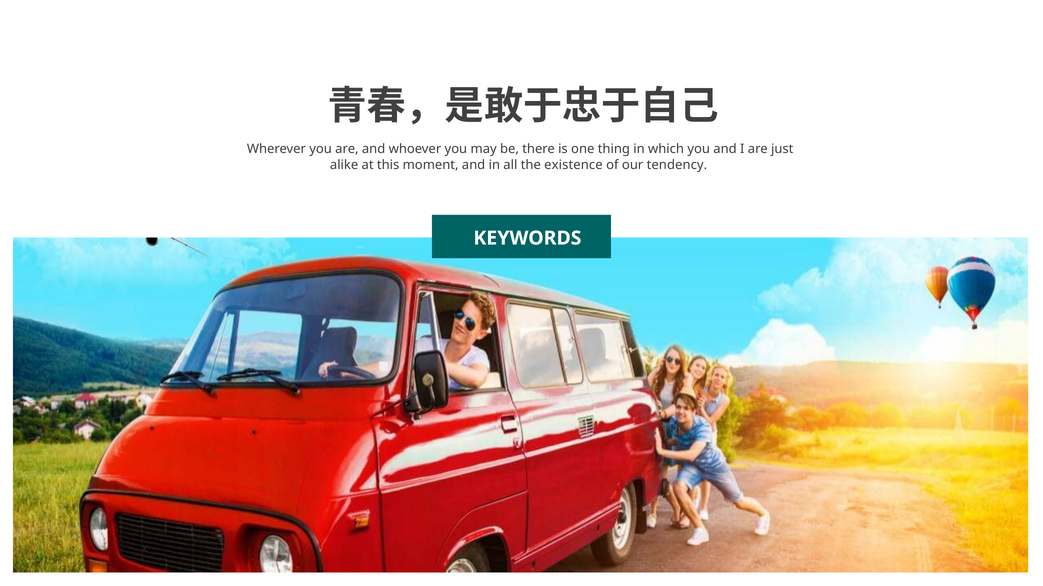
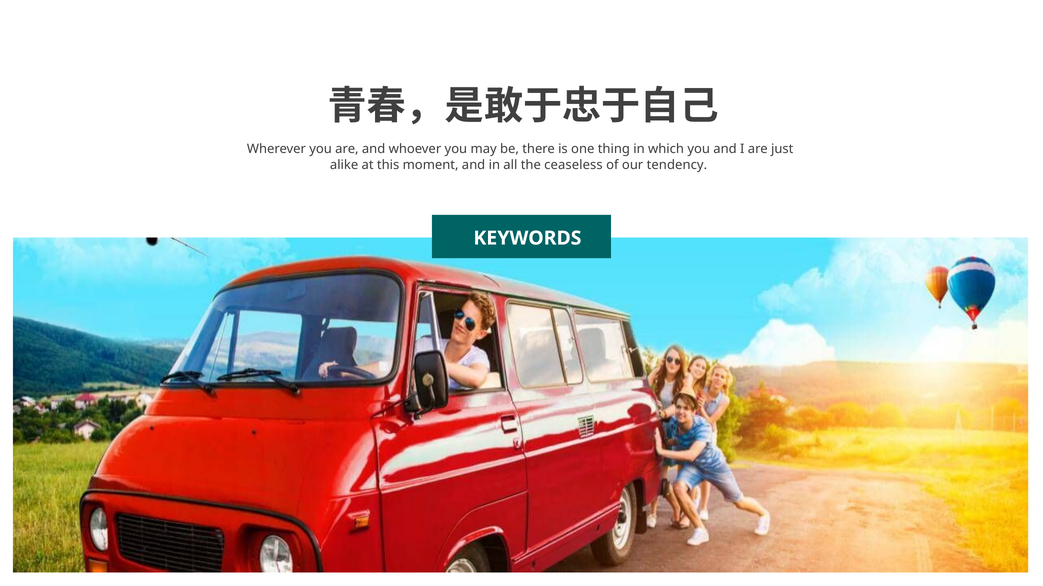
existence: existence -> ceaseless
